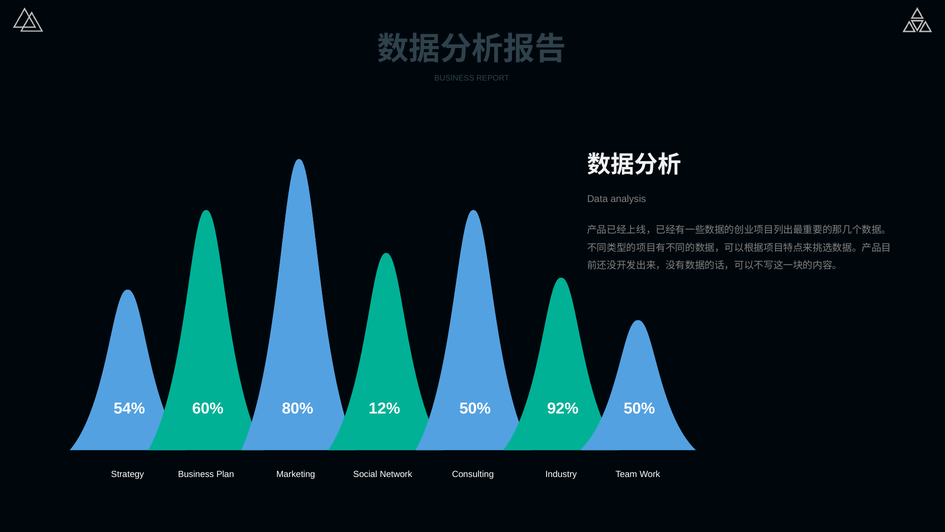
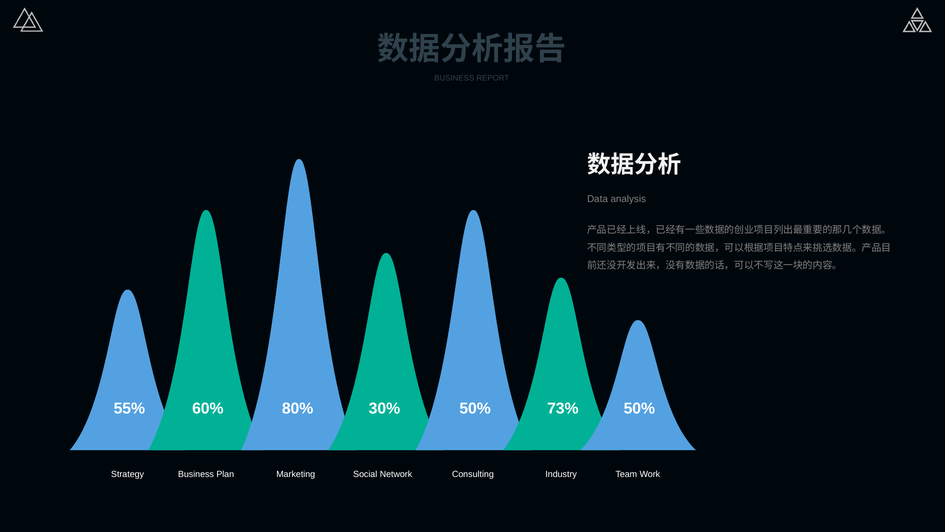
54%: 54% -> 55%
12%: 12% -> 30%
92%: 92% -> 73%
